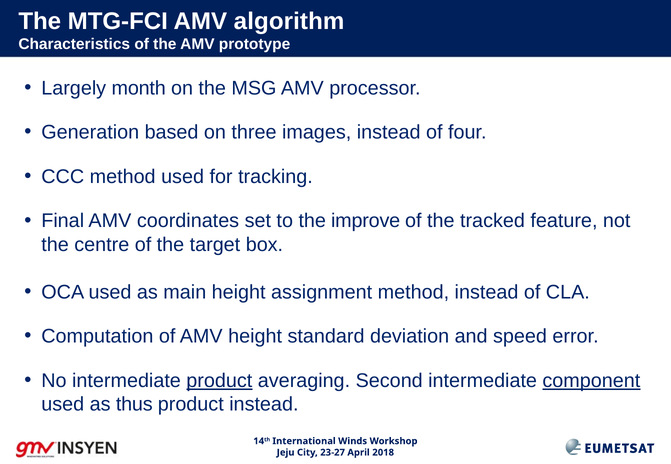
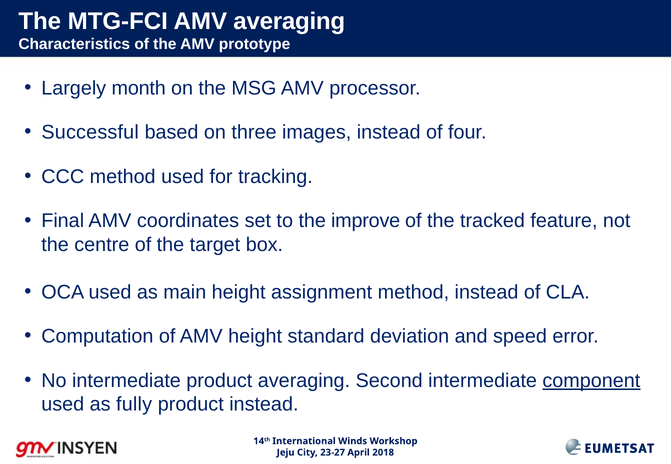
AMV algorithm: algorithm -> averaging
Generation: Generation -> Successful
product at (219, 381) underline: present -> none
thus: thus -> fully
